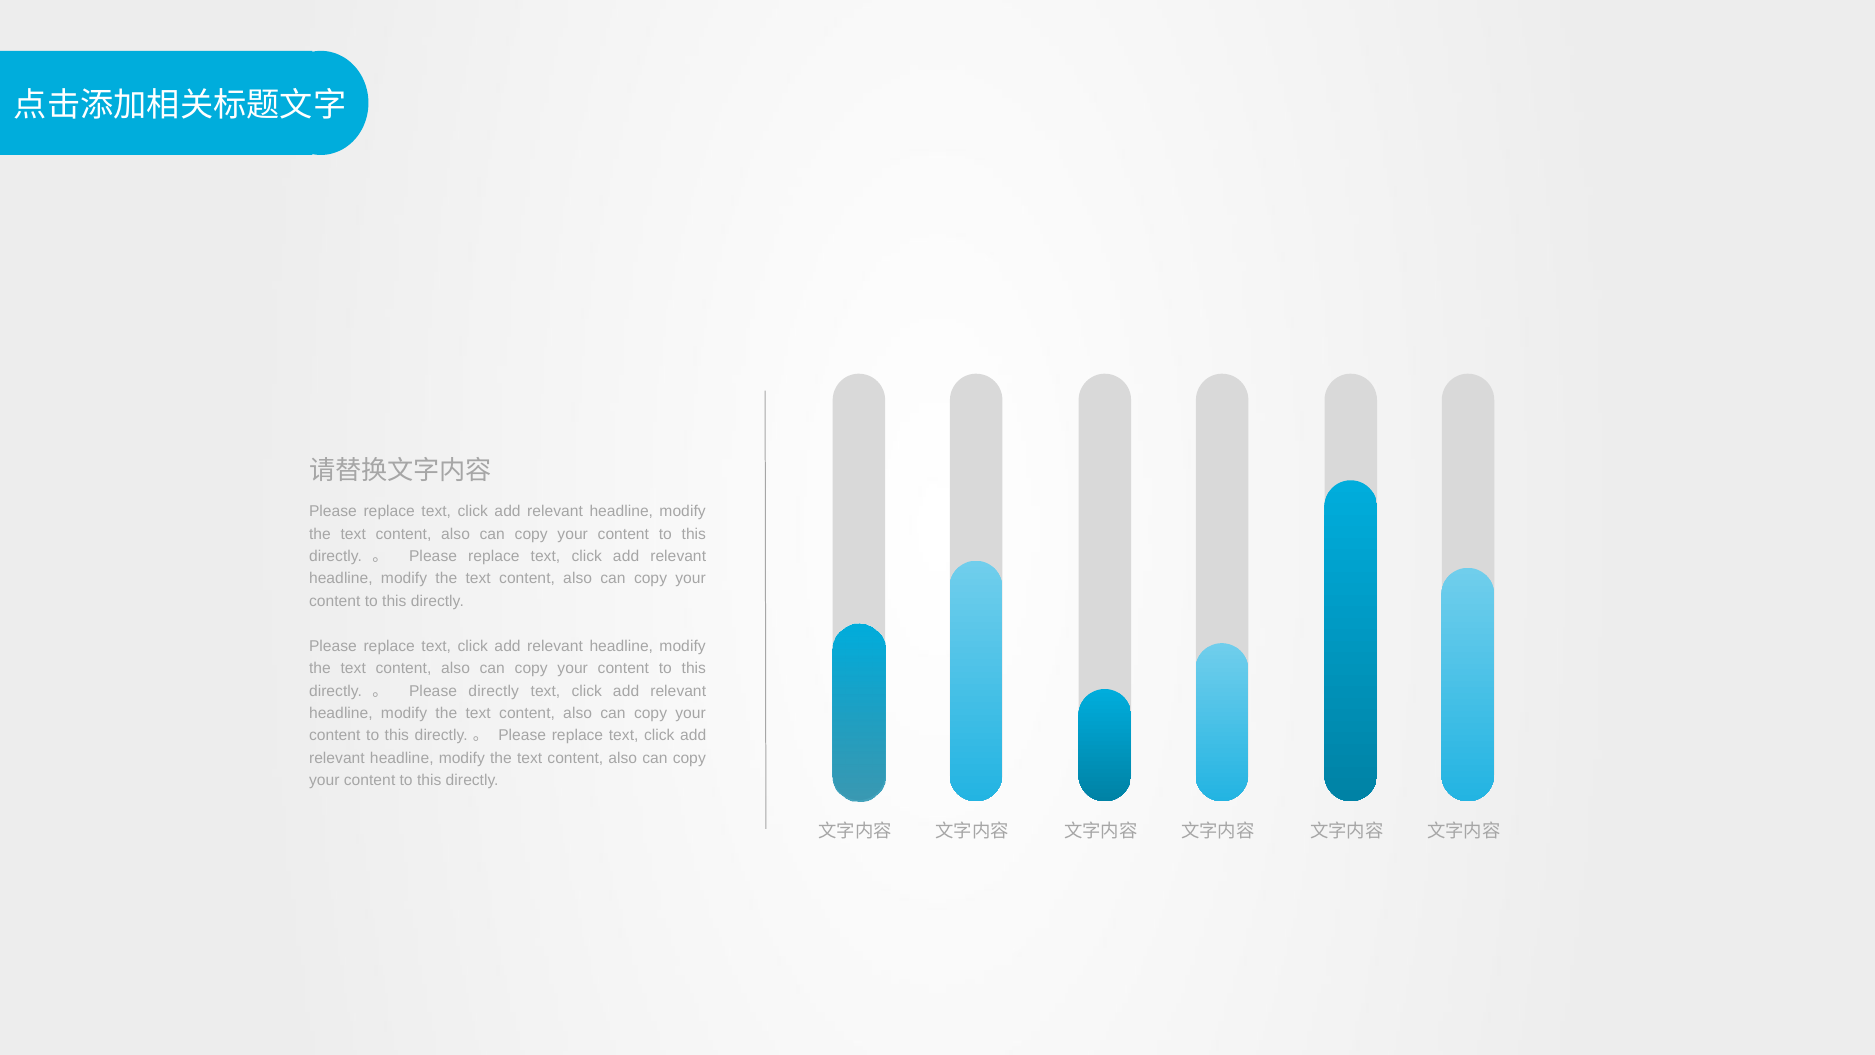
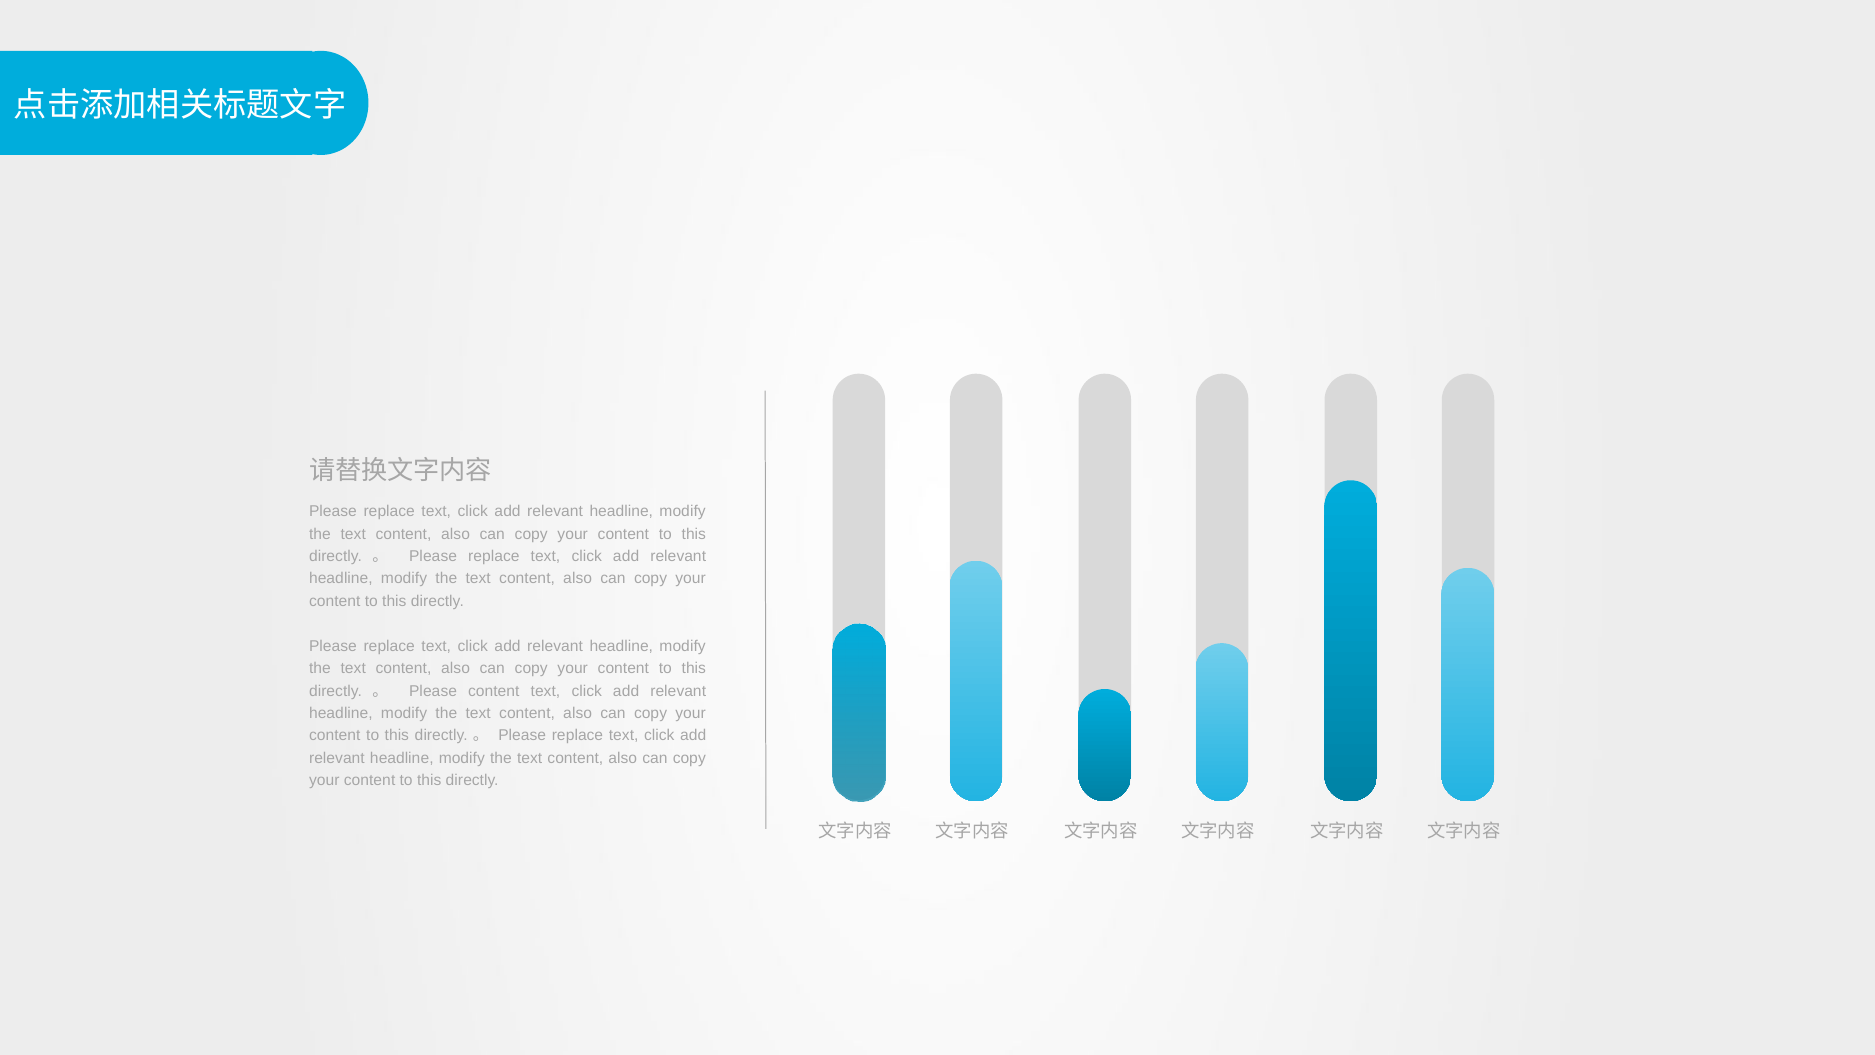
Please directly: directly -> content
